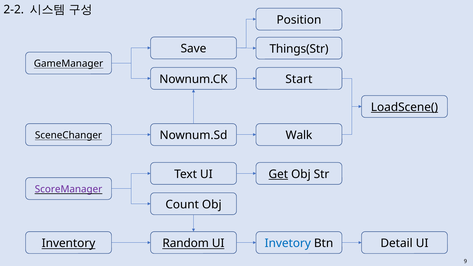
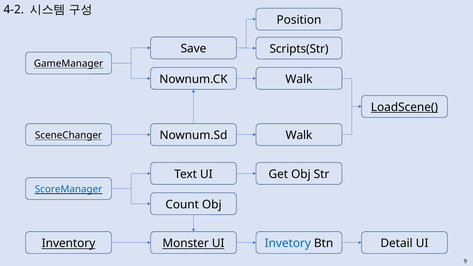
2-2: 2-2 -> 4-2
Things(Str: Things(Str -> Scripts(Str
Start at (299, 79): Start -> Walk
Get underline: present -> none
ScoreManager colour: purple -> blue
Random: Random -> Monster
